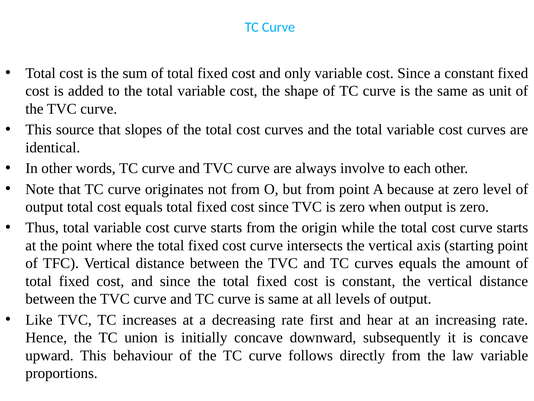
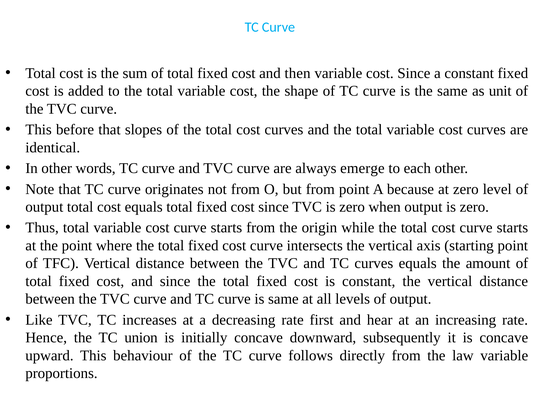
only: only -> then
source: source -> before
involve: involve -> emerge
